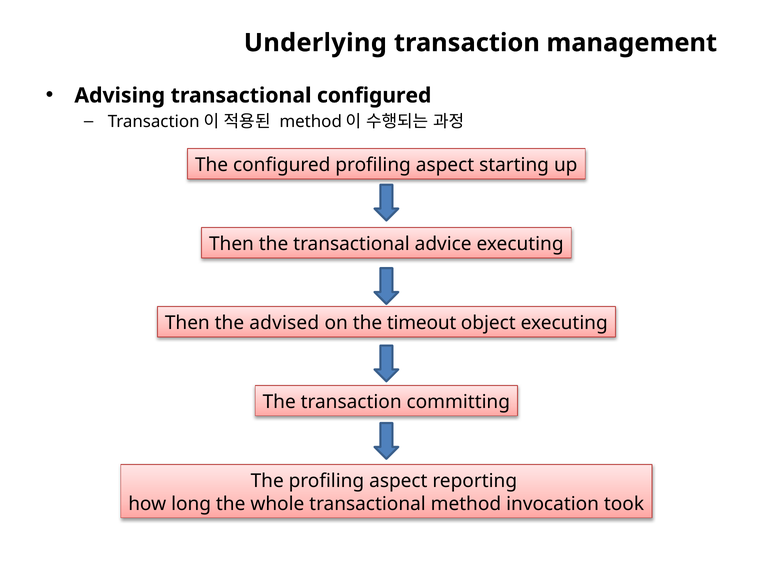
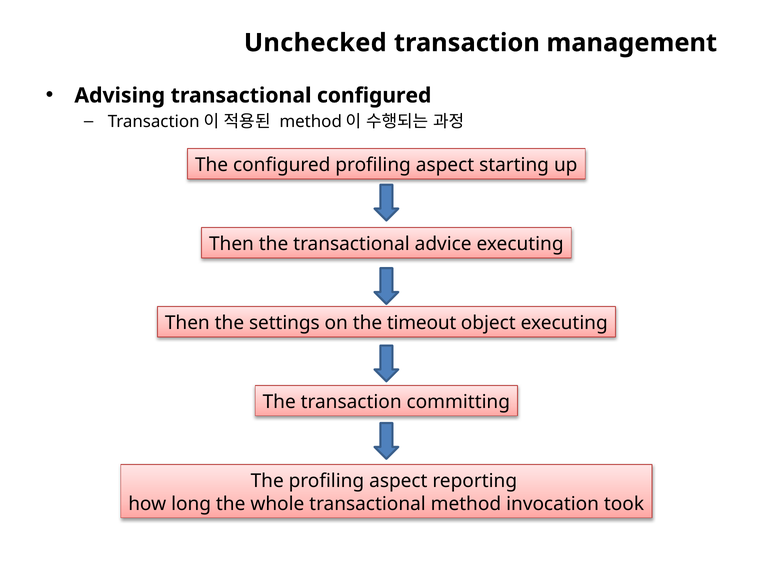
Underlying: Underlying -> Unchecked
advised: advised -> settings
